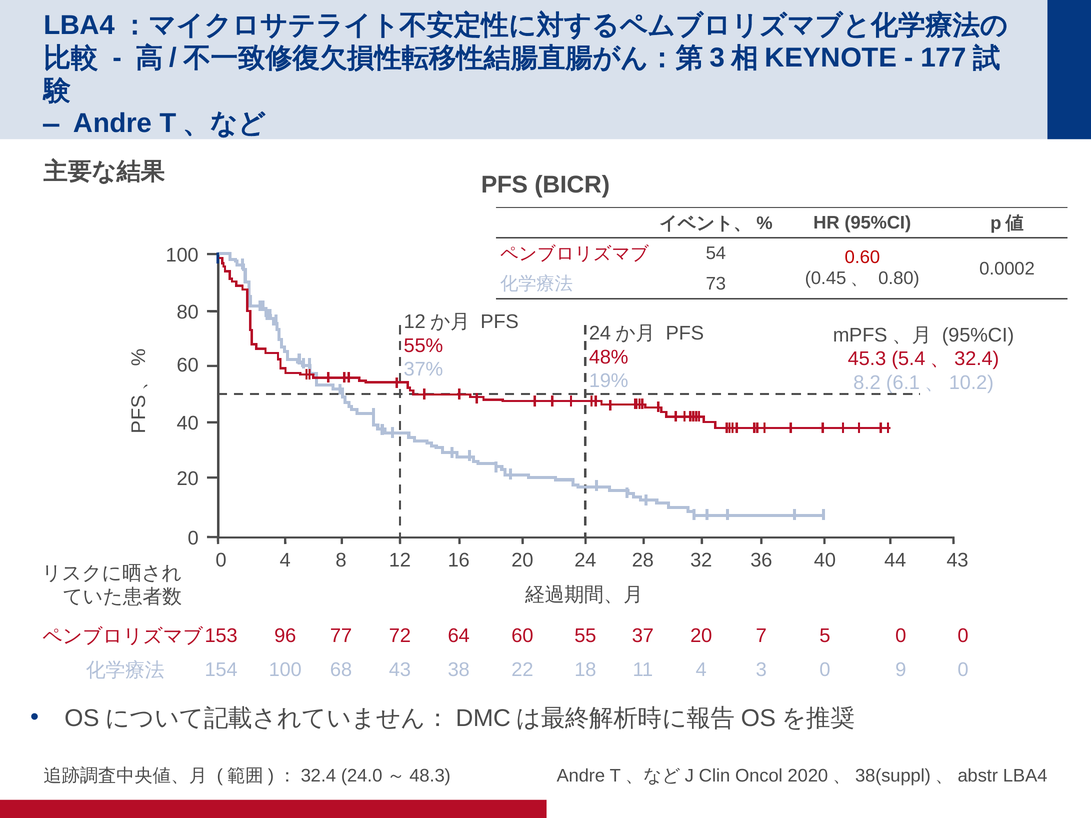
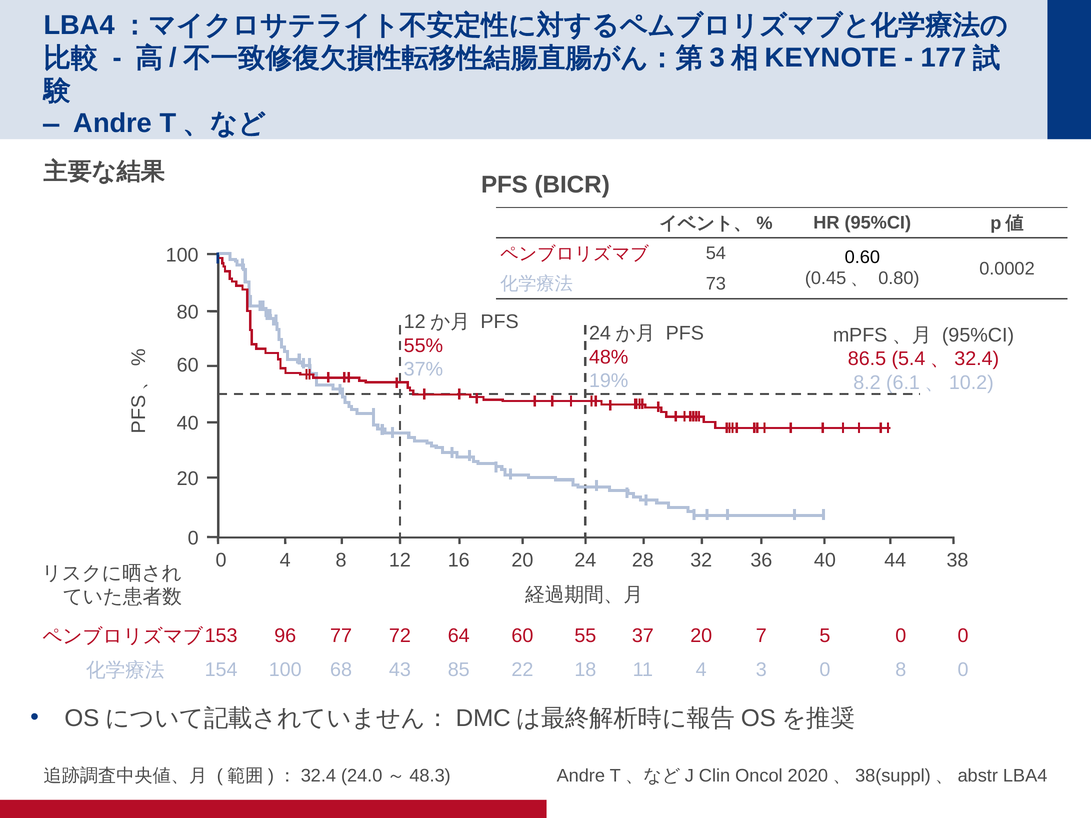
0.60 colour: red -> black
45.3: 45.3 -> 86.5
44 43: 43 -> 38
38: 38 -> 85
0 9: 9 -> 8
